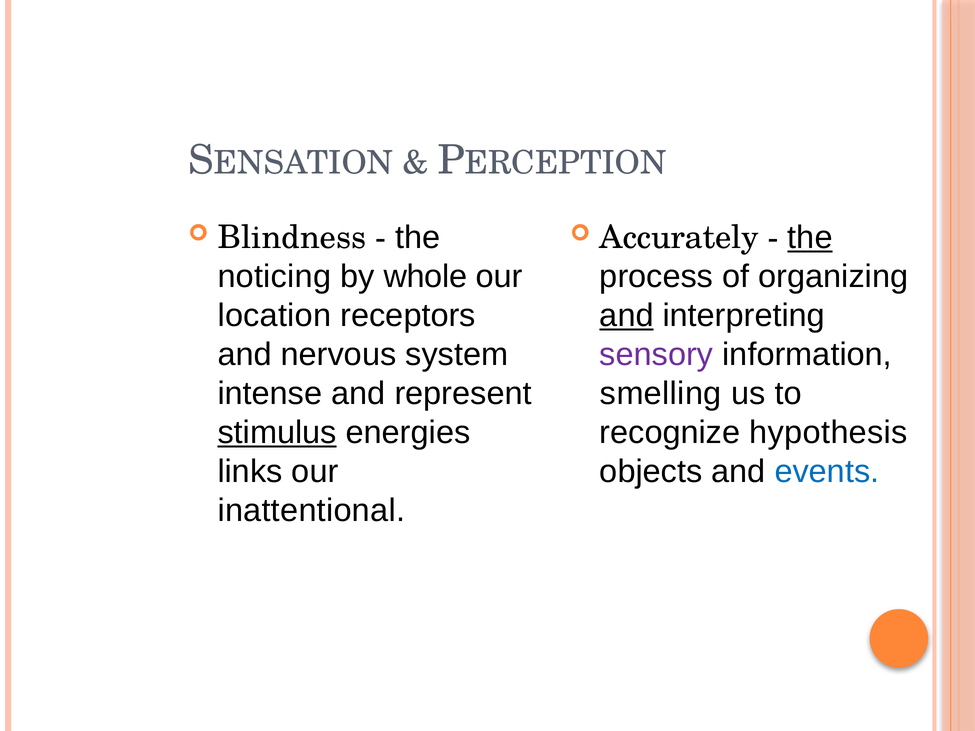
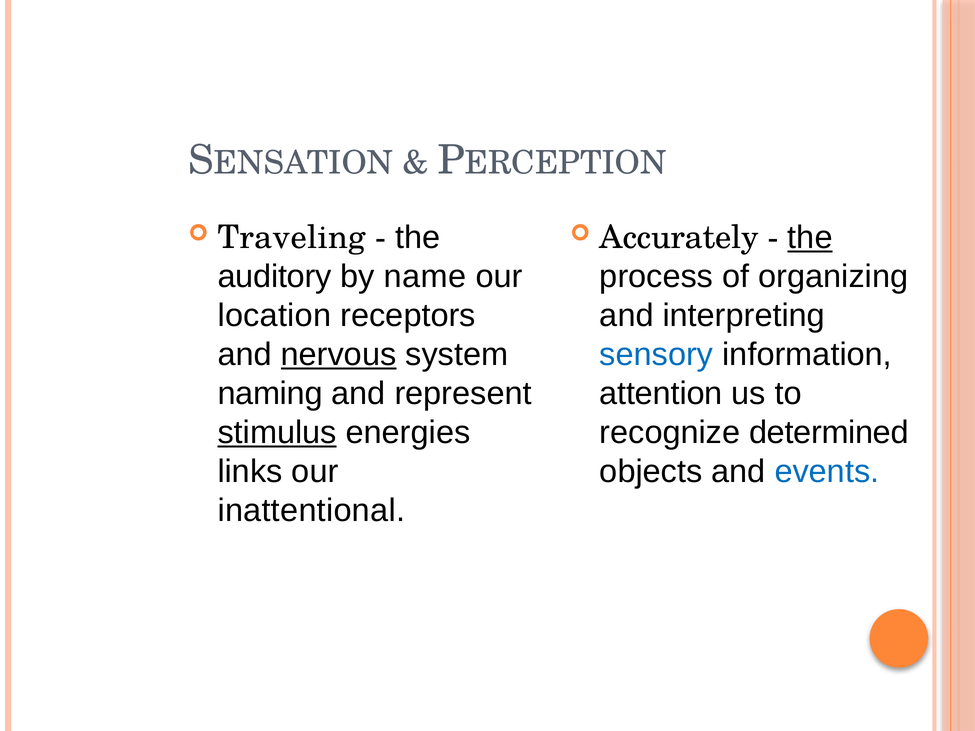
Blindness: Blindness -> Traveling
noticing: noticing -> auditory
whole: whole -> name
and at (627, 316) underline: present -> none
nervous underline: none -> present
sensory colour: purple -> blue
intense: intense -> naming
smelling: smelling -> attention
hypothesis: hypothesis -> determined
